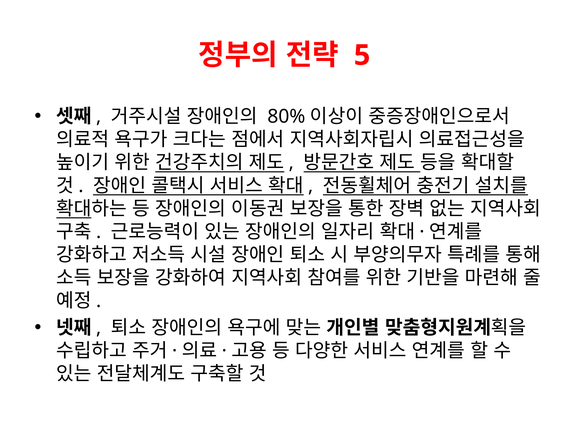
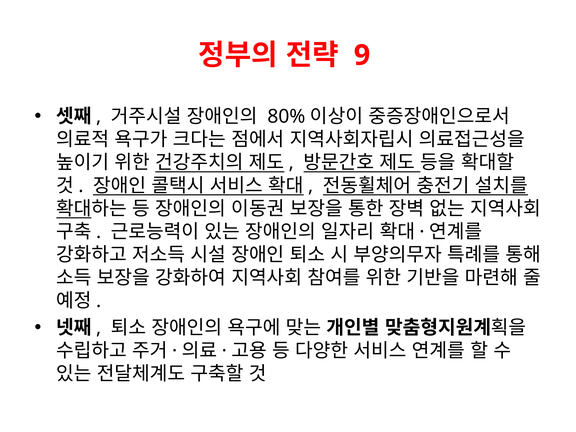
5: 5 -> 9
